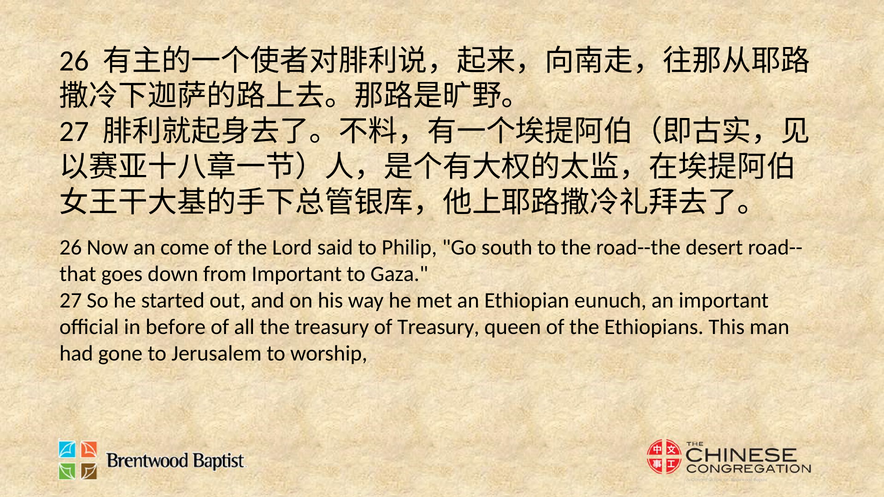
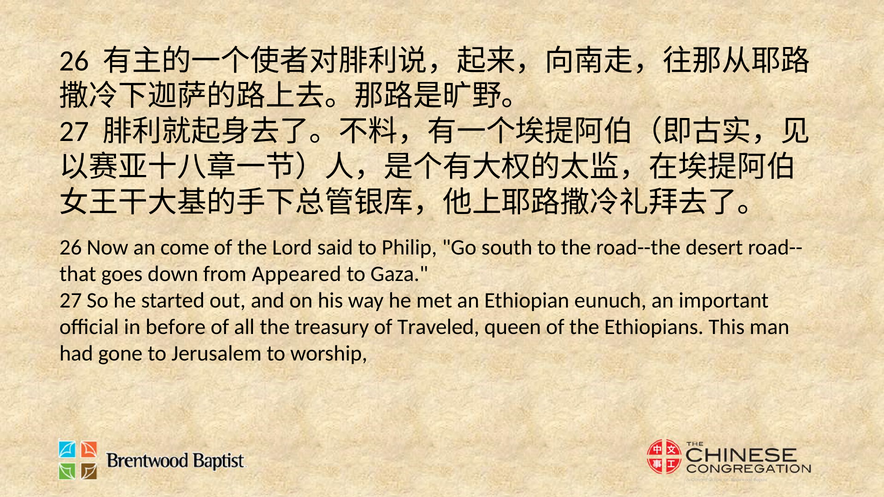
from Important: Important -> Appeared
of Treasury: Treasury -> Traveled
